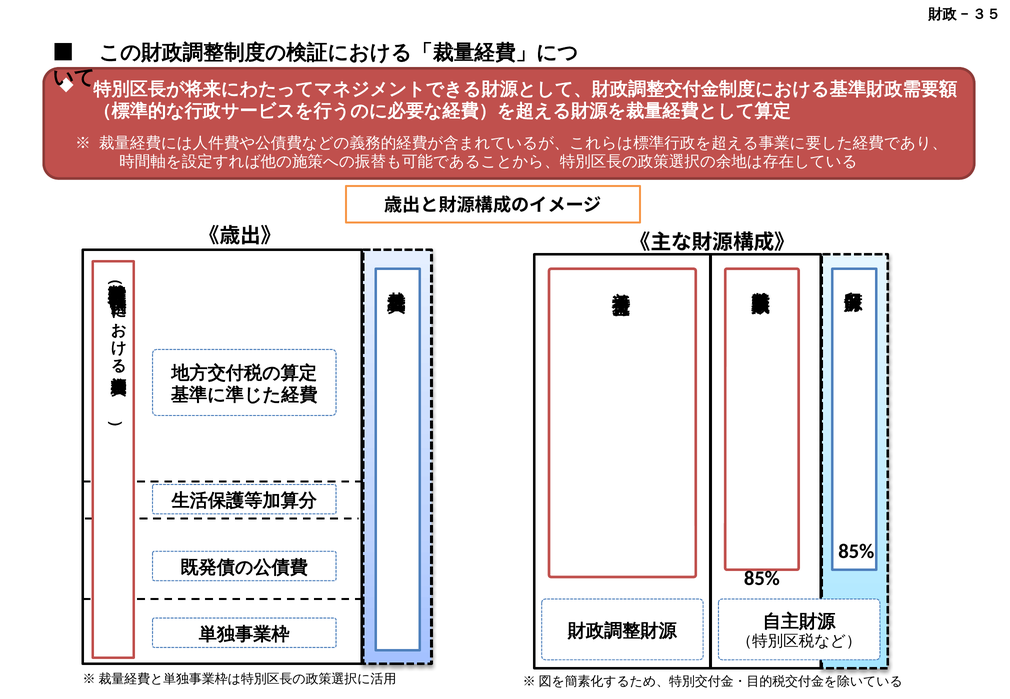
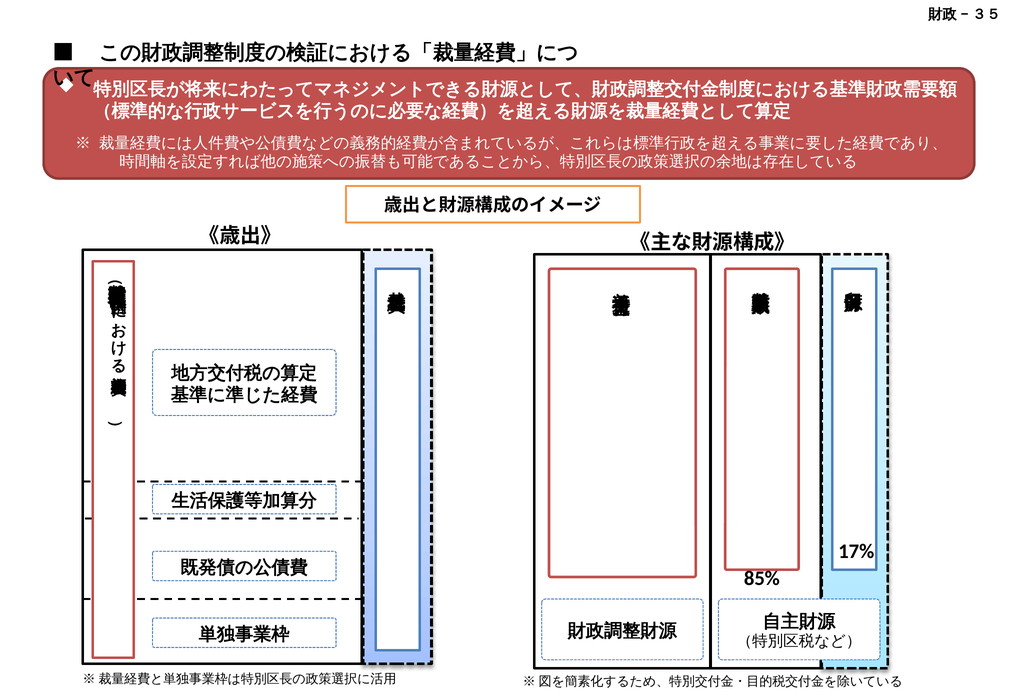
85% at (856, 552): 85% -> 17%
